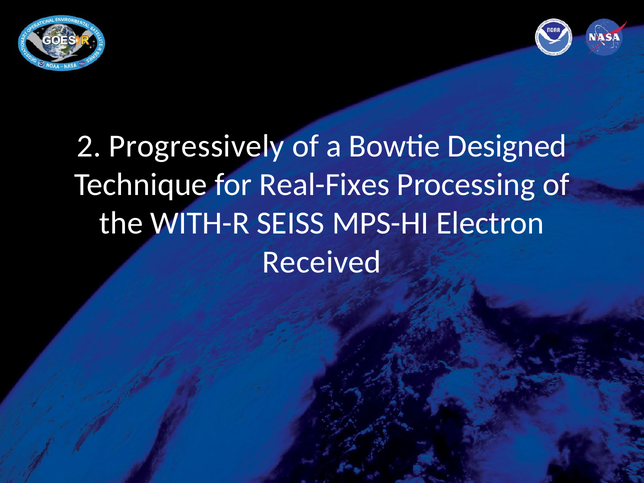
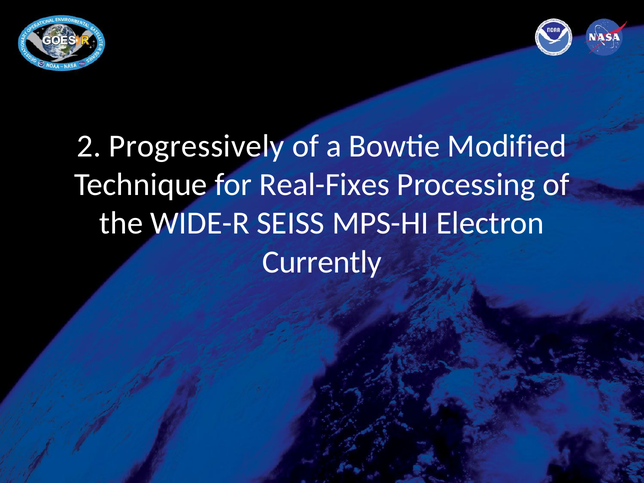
Designed: Designed -> Modified
WITH-R: WITH-R -> WIDE-R
Received: Received -> Currently
